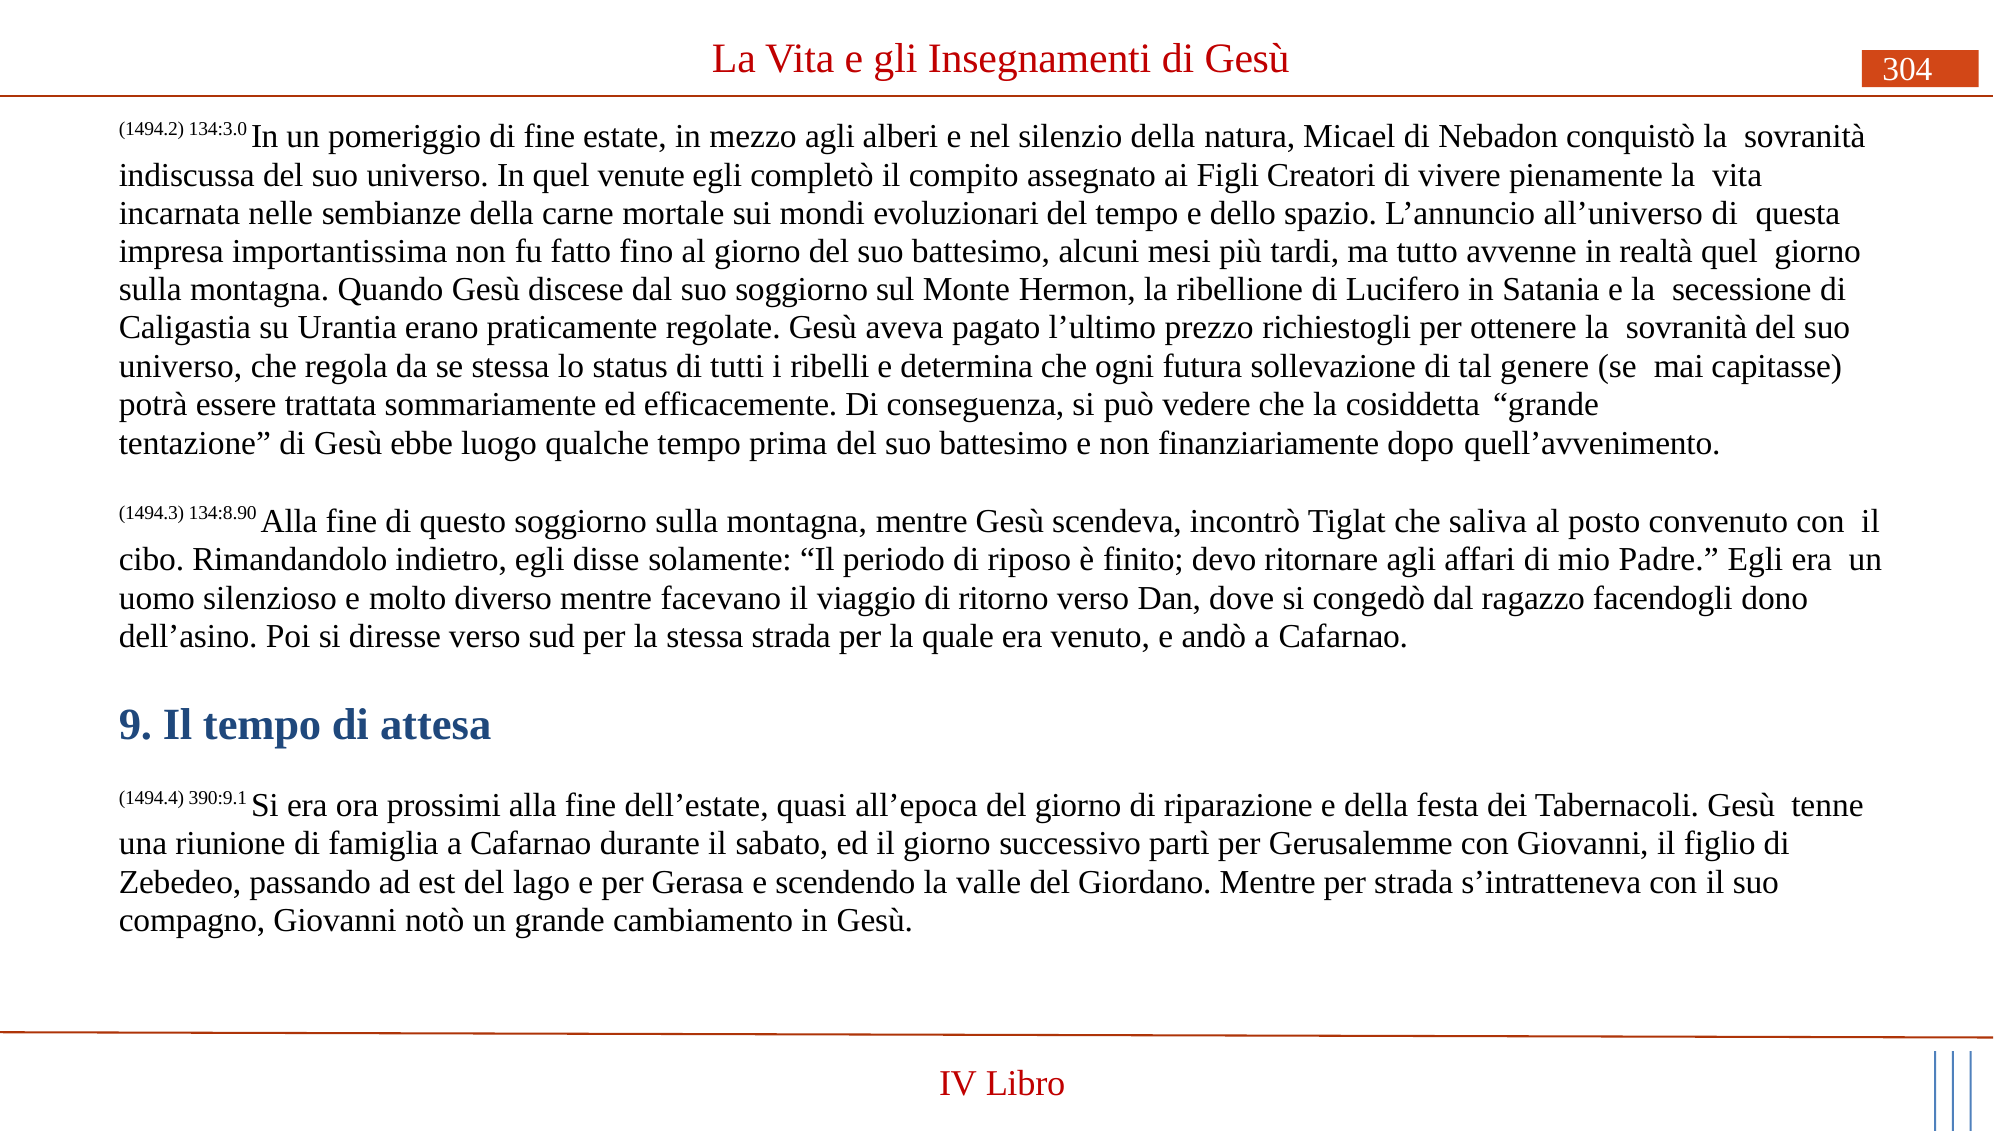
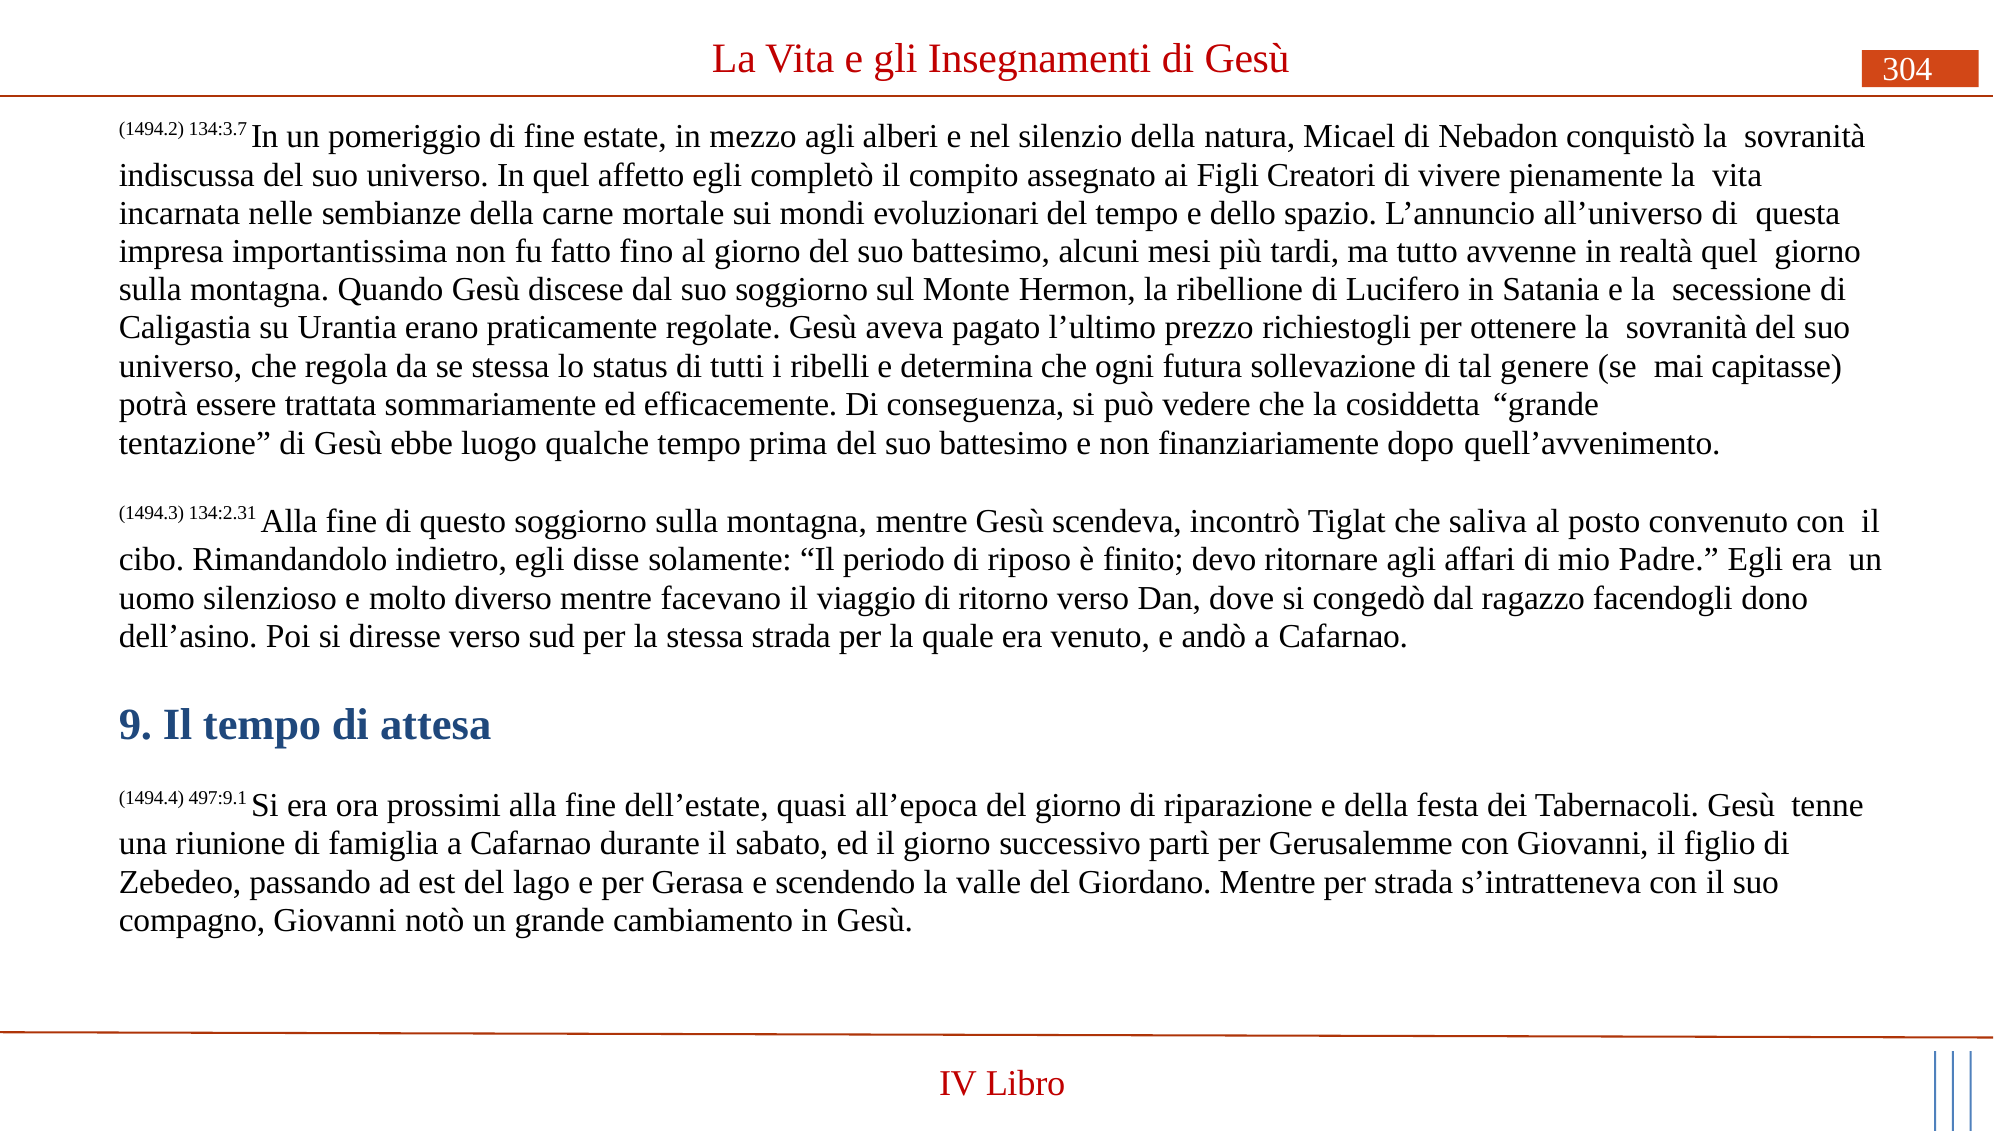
134:3.0: 134:3.0 -> 134:3.7
venute: venute -> affetto
134:8.90: 134:8.90 -> 134:2.31
390:9.1: 390:9.1 -> 497:9.1
